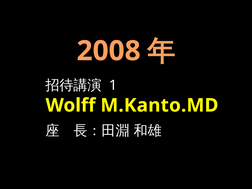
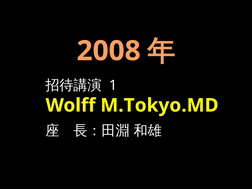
M.Kanto.MD: M.Kanto.MD -> M.Tokyo.MD
